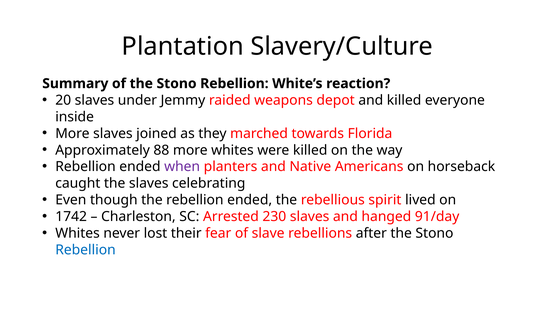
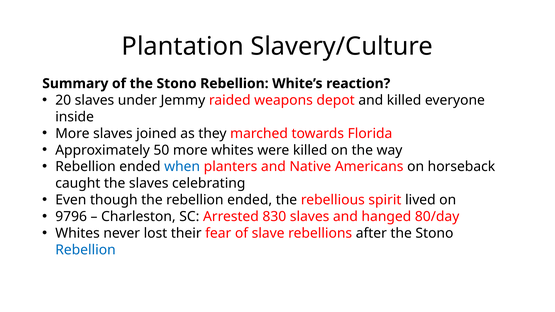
88: 88 -> 50
when colour: purple -> blue
1742: 1742 -> 9796
230: 230 -> 830
91/day: 91/day -> 80/day
